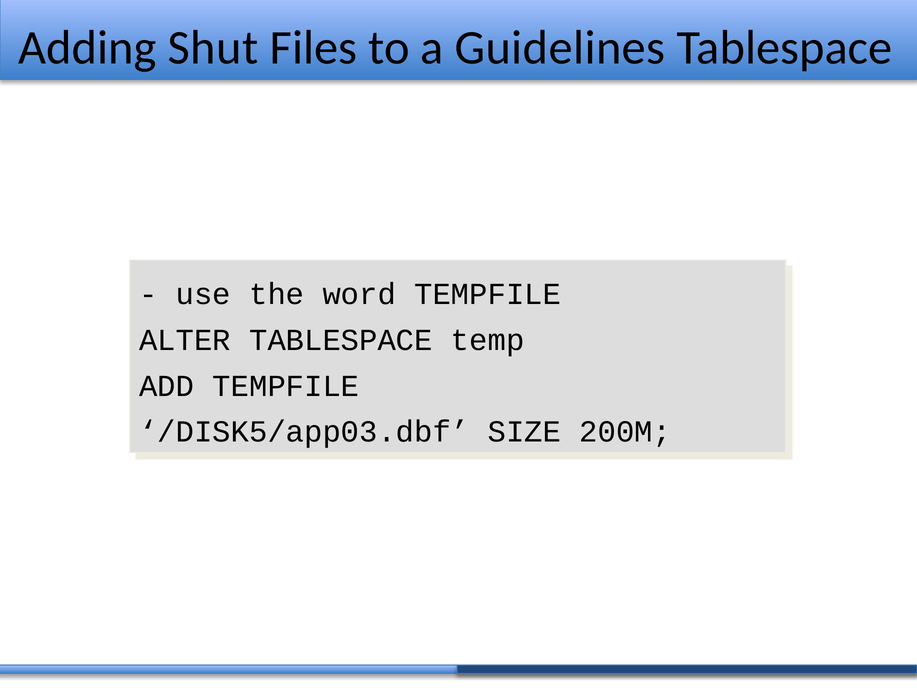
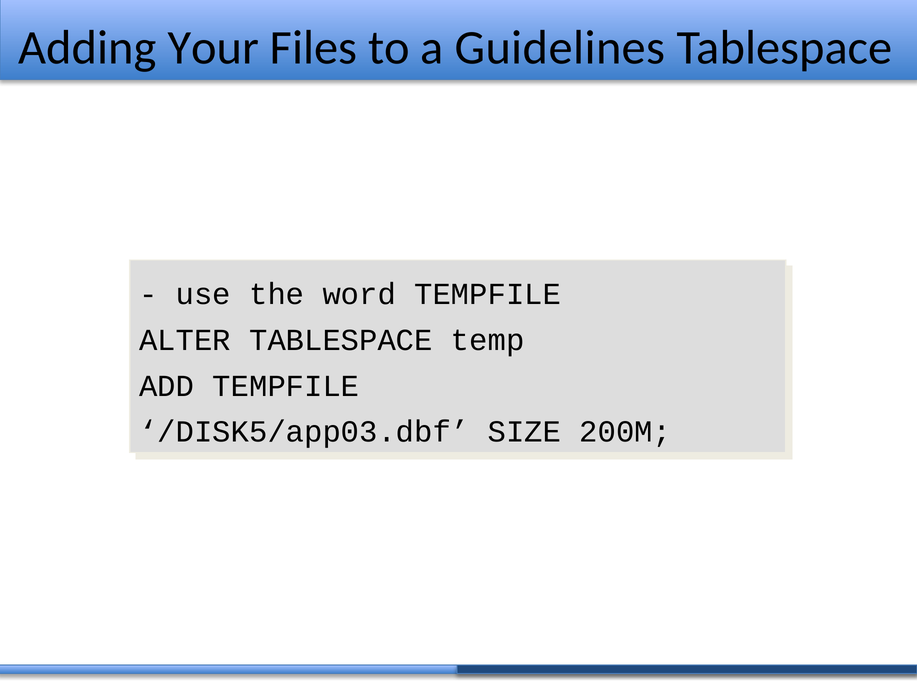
Shut: Shut -> Your
